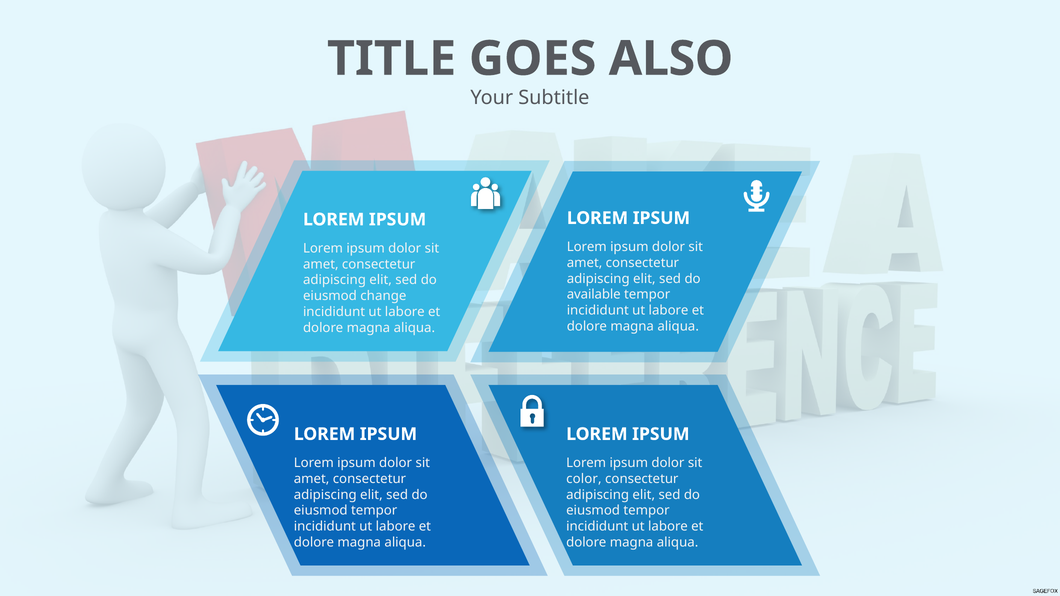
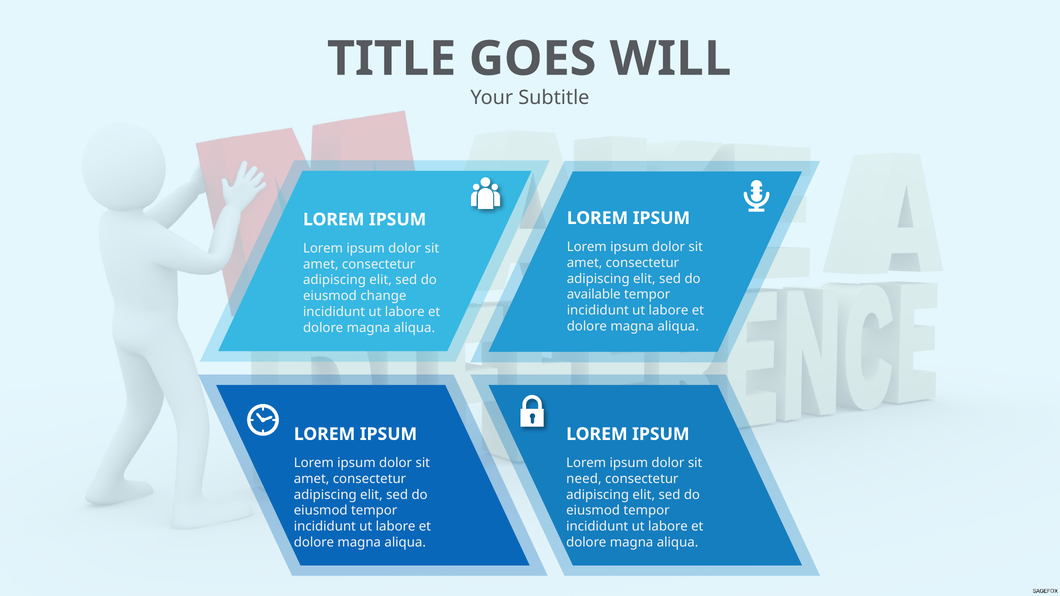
ALSO: ALSO -> WILL
color: color -> need
